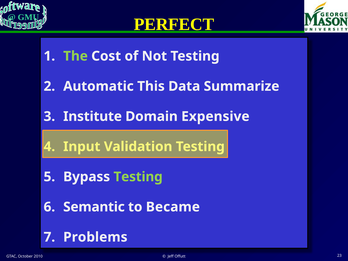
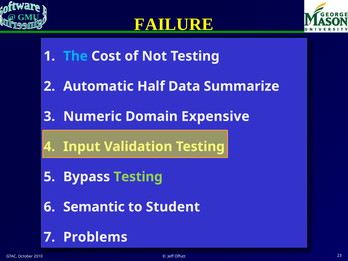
PERFECT: PERFECT -> FAILURE
The colour: light green -> light blue
This: This -> Half
Institute: Institute -> Numeric
Became: Became -> Student
